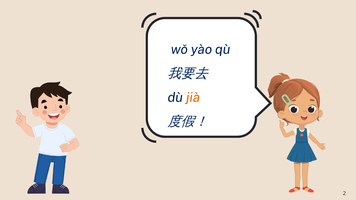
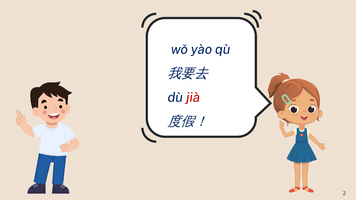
jià colour: orange -> red
